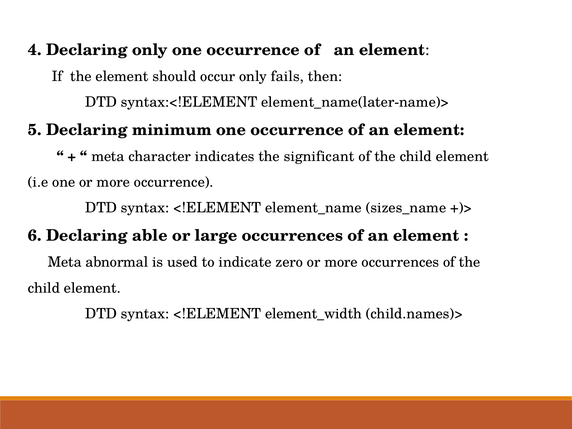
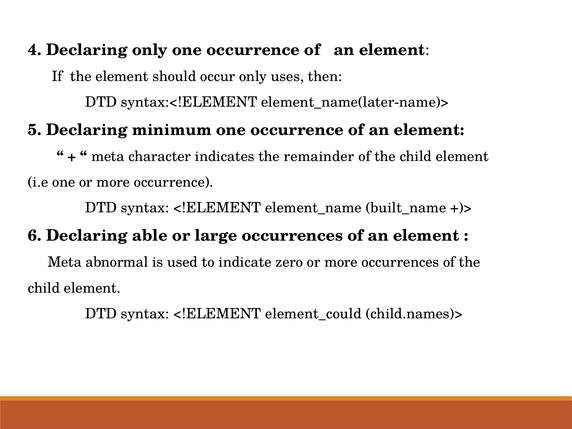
fails: fails -> uses
significant: significant -> remainder
sizes_name: sizes_name -> built_name
element_width: element_width -> element_could
